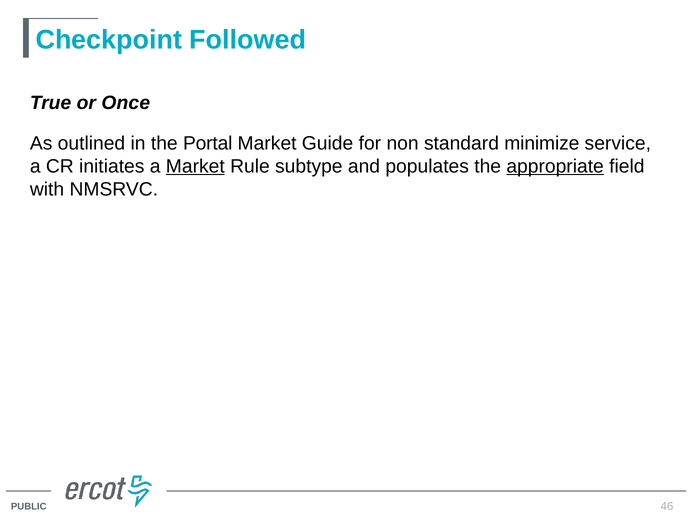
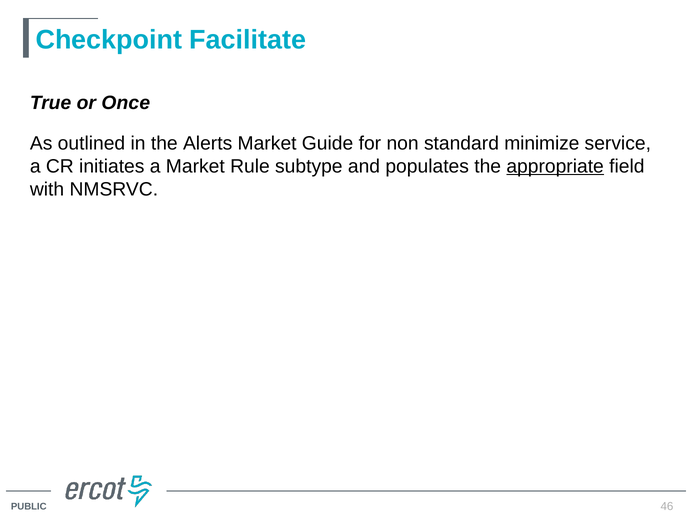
Followed: Followed -> Facilitate
Portal: Portal -> Alerts
Market at (195, 166) underline: present -> none
